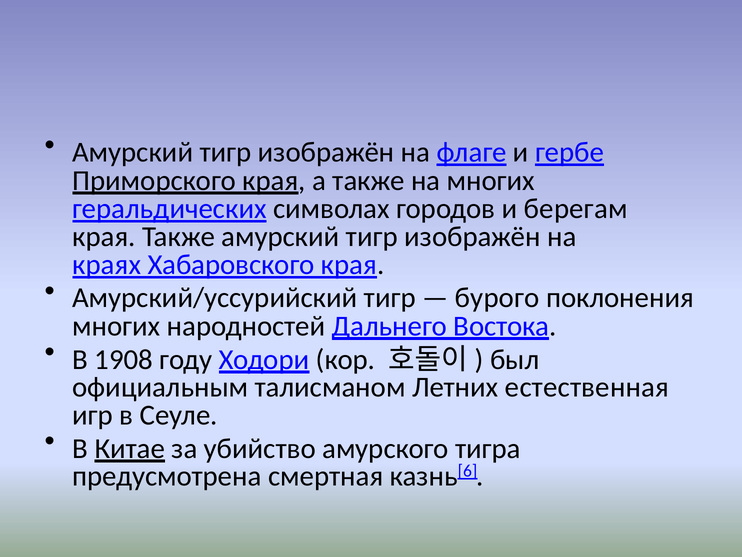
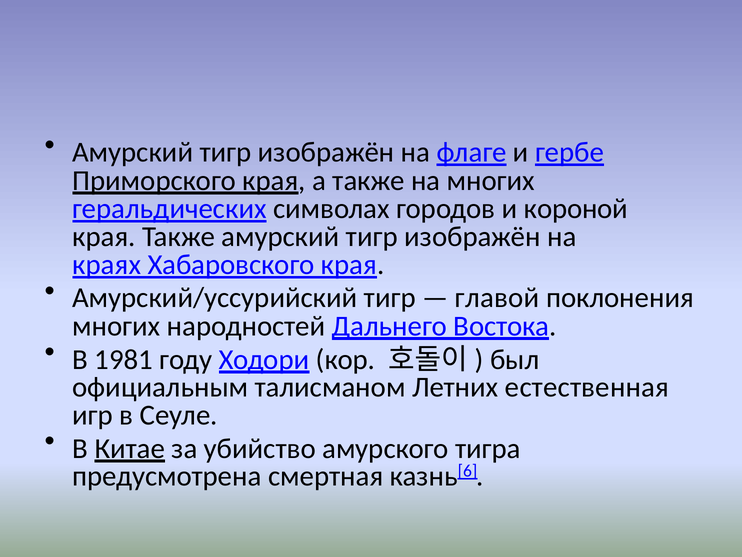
берегам: берегам -> короной
бурого: бурого -> главой
1908: 1908 -> 1981
